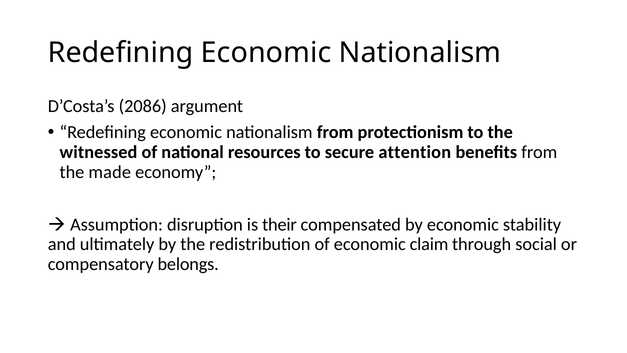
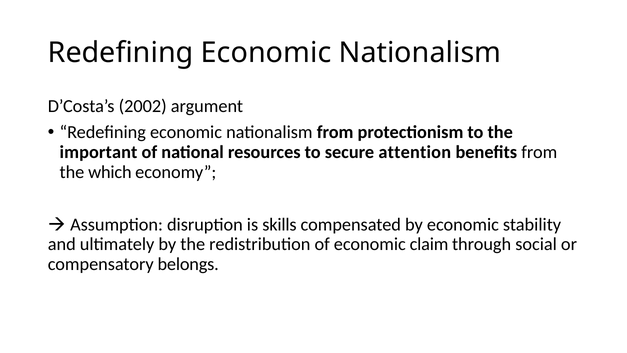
2086: 2086 -> 2002
witnessed: witnessed -> important
made: made -> which
their: their -> skills
